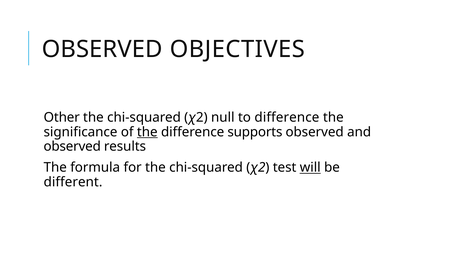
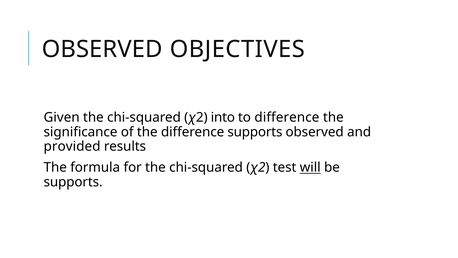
Other: Other -> Given
null: null -> into
the at (147, 132) underline: present -> none
observed at (72, 146): observed -> provided
different at (73, 182): different -> supports
